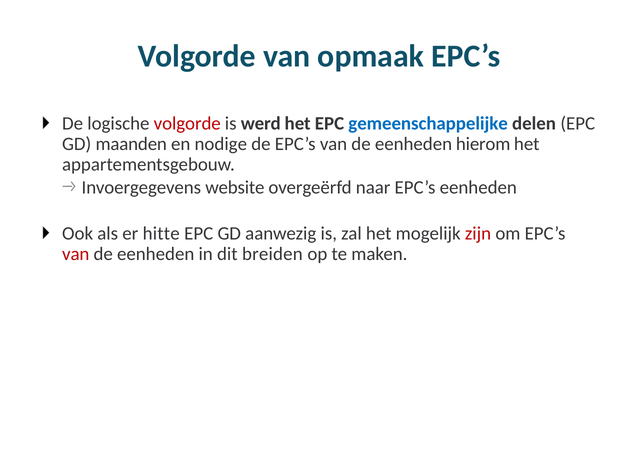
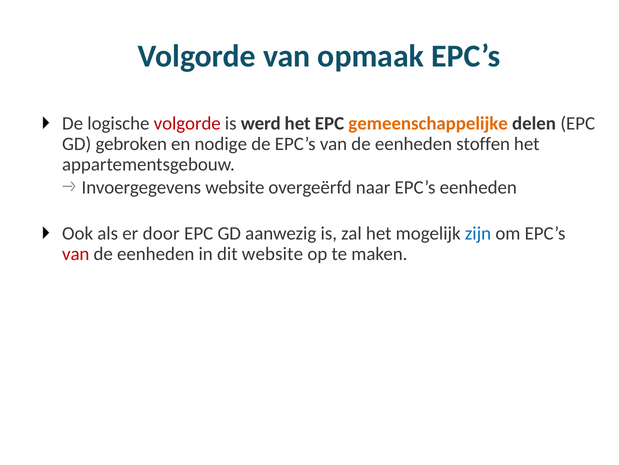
gemeenschappelijke colour: blue -> orange
maanden: maanden -> gebroken
hierom: hierom -> stoffen
hitte: hitte -> door
zijn colour: red -> blue
dit breiden: breiden -> website
